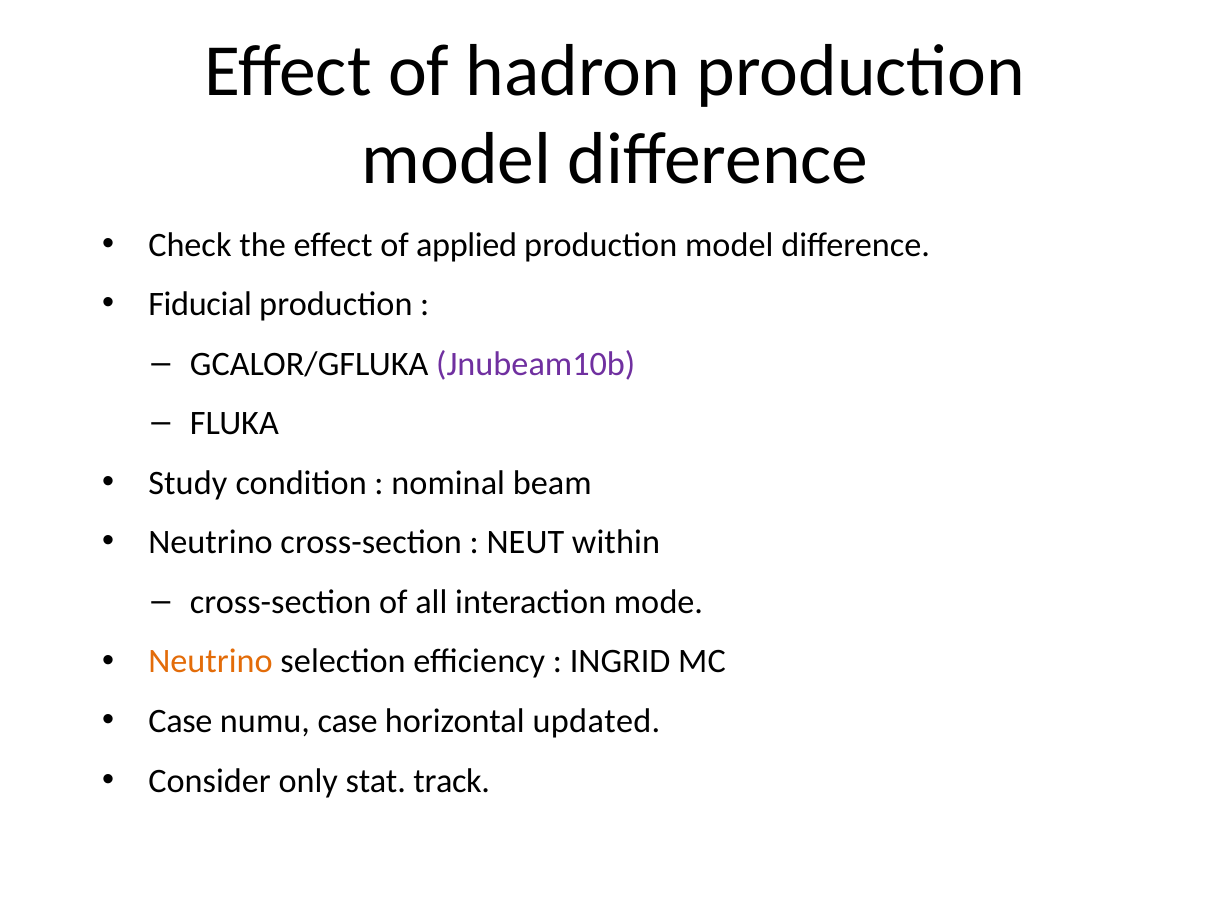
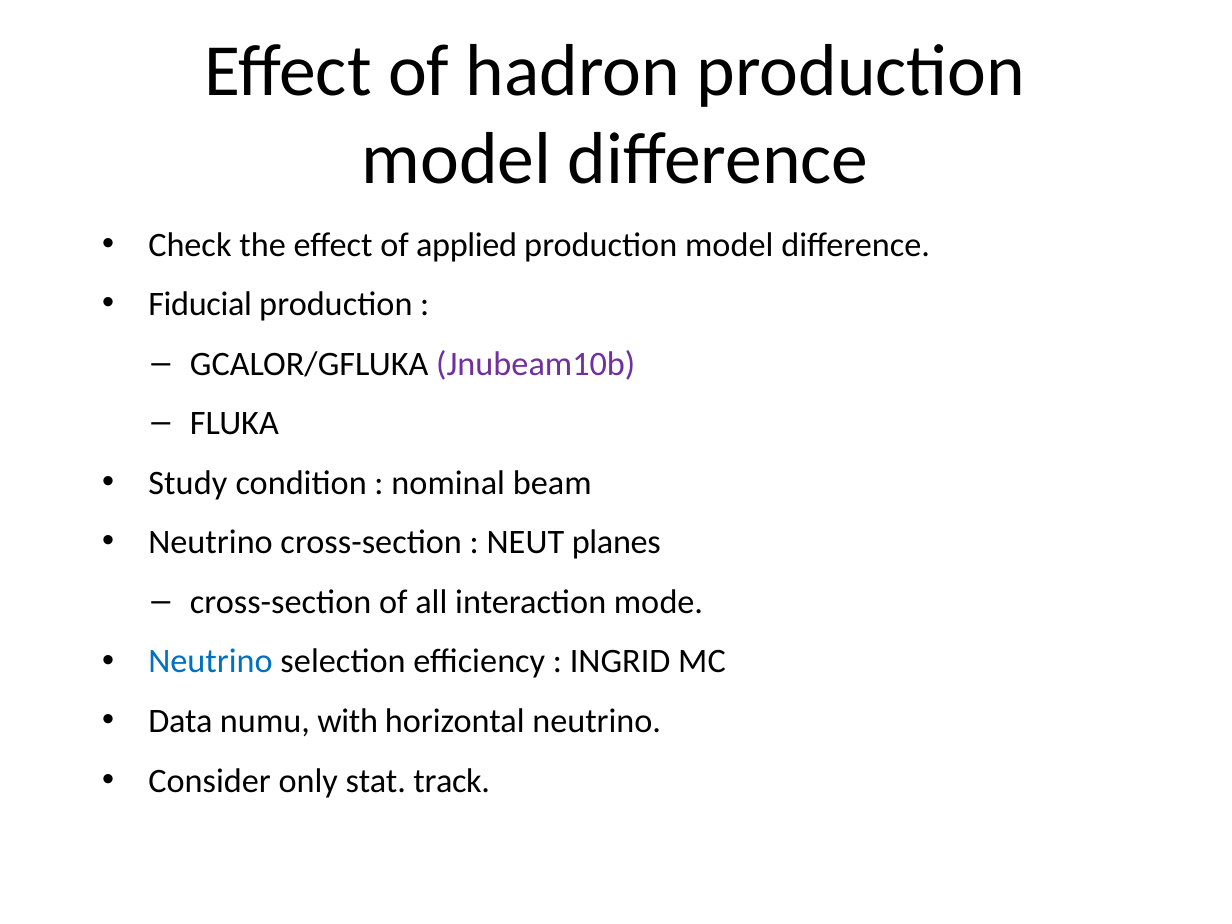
within: within -> planes
Neutrino at (211, 662) colour: orange -> blue
Case at (180, 721): Case -> Data
numu case: case -> with
horizontal updated: updated -> neutrino
